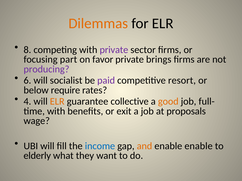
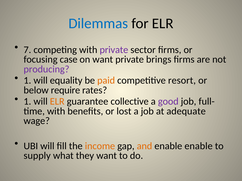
Dilemmas colour: orange -> blue
8: 8 -> 7
part: part -> case
on favor: favor -> want
6 at (27, 81): 6 -> 1
socialist: socialist -> equality
paid colour: purple -> orange
4 at (27, 102): 4 -> 1
good colour: orange -> purple
exit: exit -> lost
proposals: proposals -> adequate
income colour: blue -> orange
elderly: elderly -> supply
